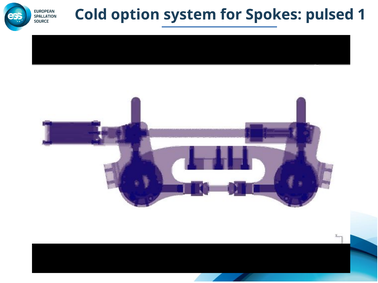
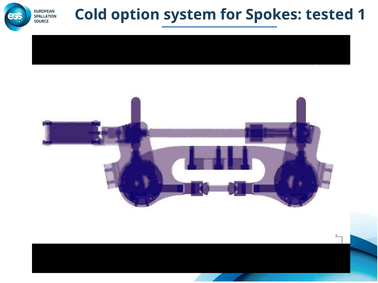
pulsed: pulsed -> tested
